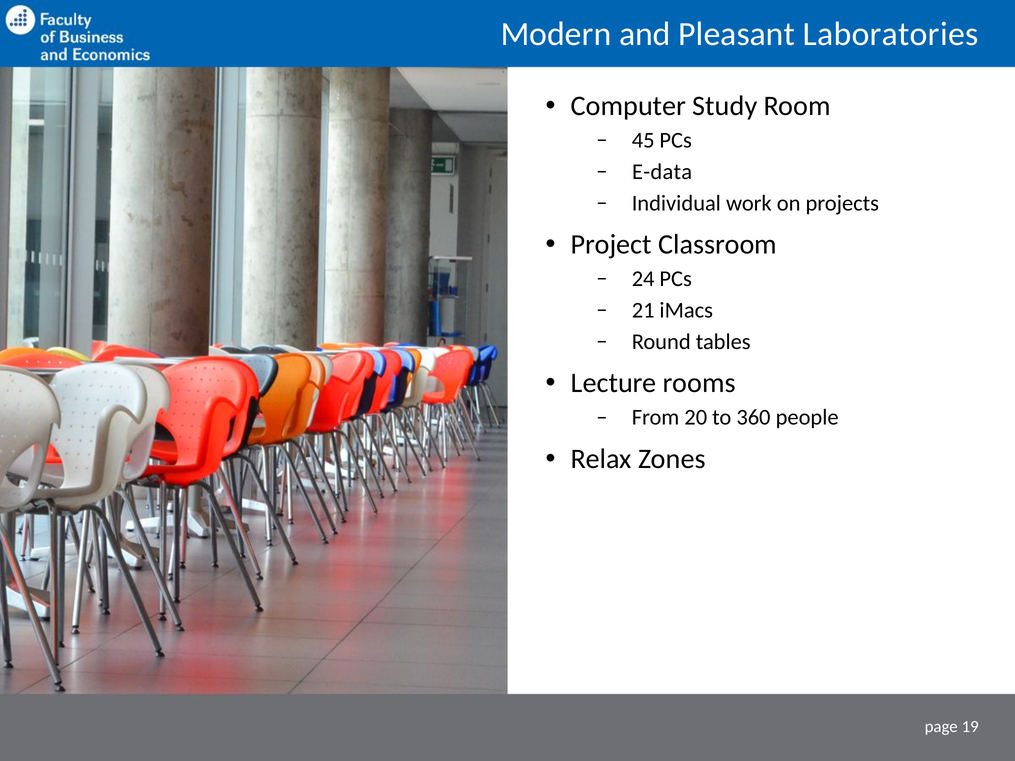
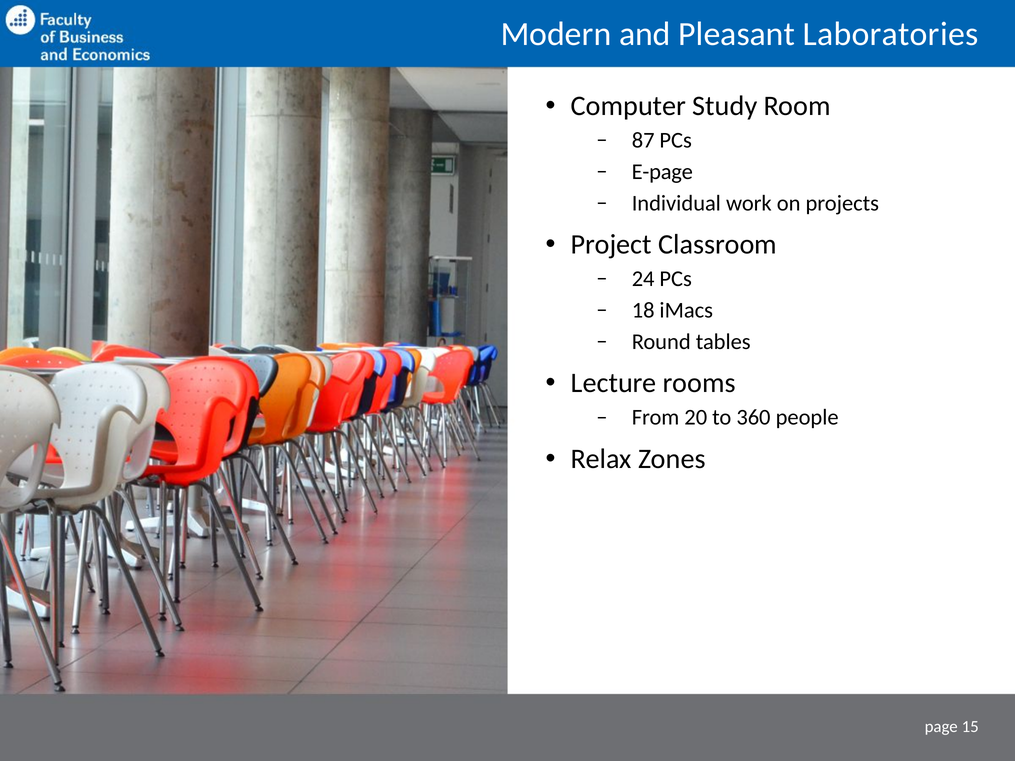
45: 45 -> 87
E-data: E-data -> E-page
21: 21 -> 18
19: 19 -> 15
